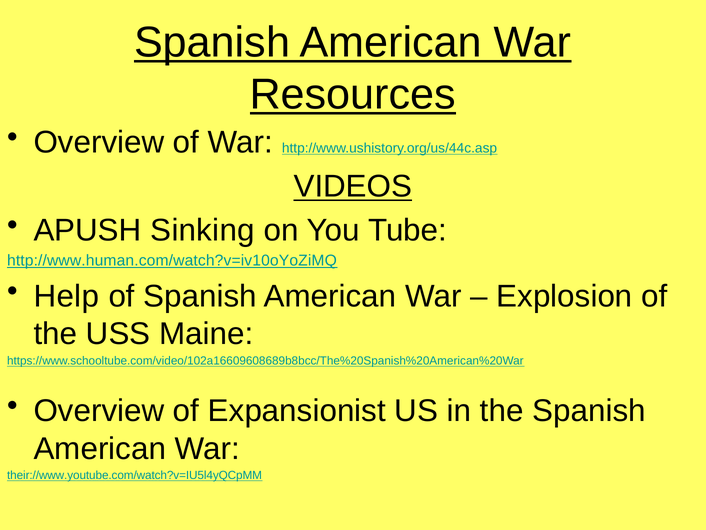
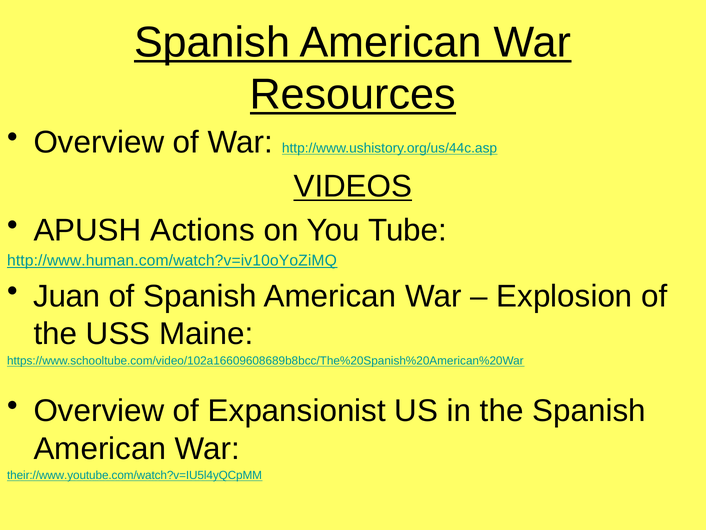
Sinking: Sinking -> Actions
Help: Help -> Juan
